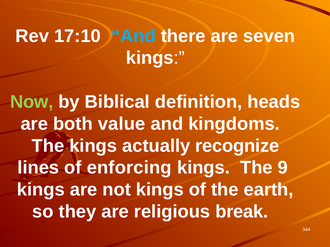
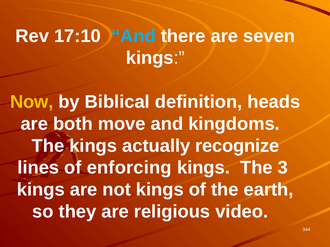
Now colour: light green -> yellow
value: value -> move
9: 9 -> 3
break: break -> video
